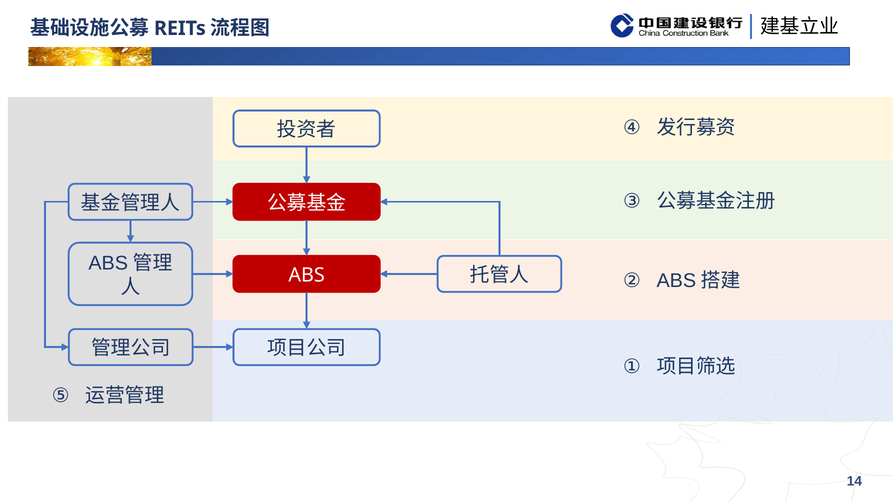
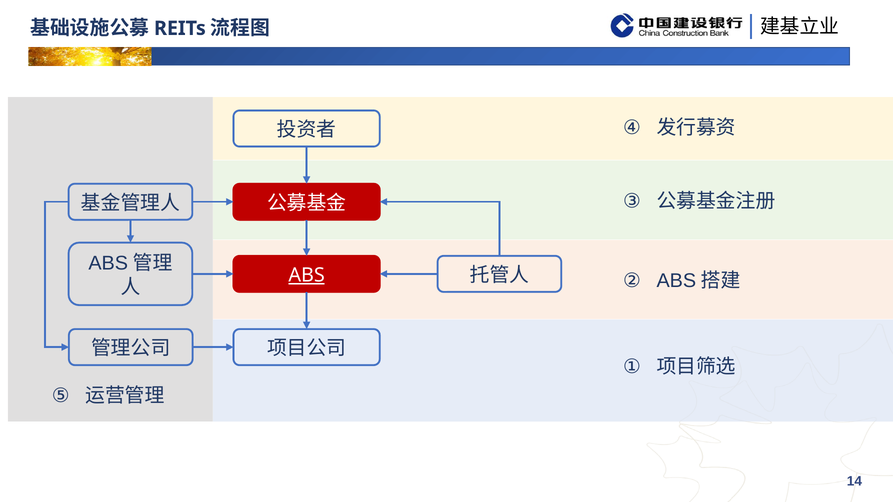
ABS underline: none -> present
